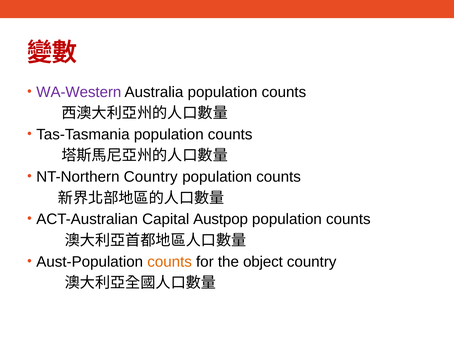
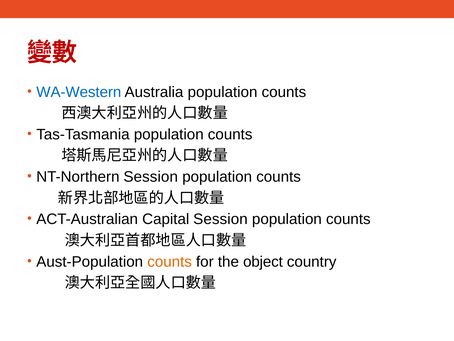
WA-Western colour: purple -> blue
NT-Northern Country: Country -> Session
Capital Austpop: Austpop -> Session
